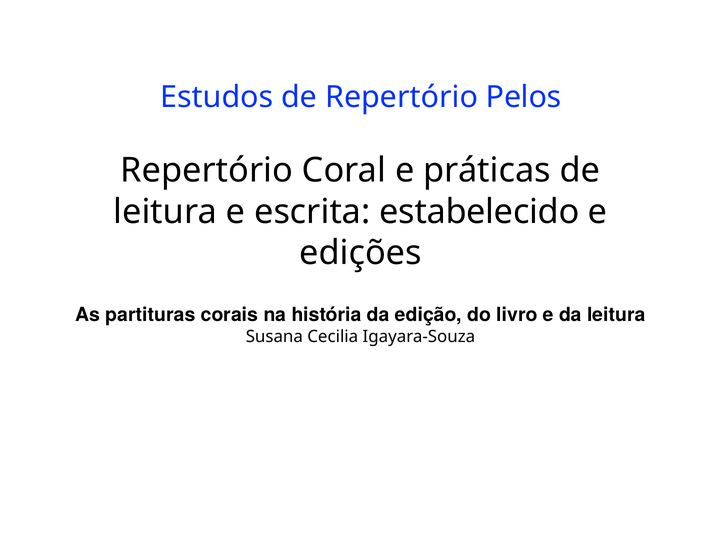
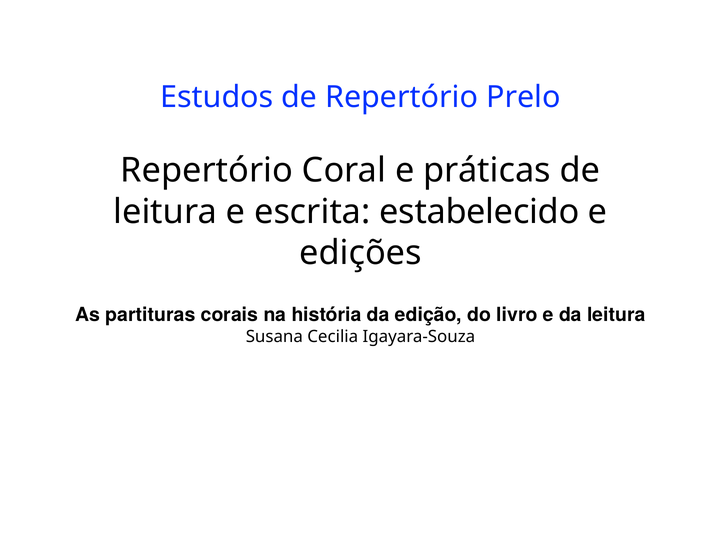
Pelos: Pelos -> Prelo
